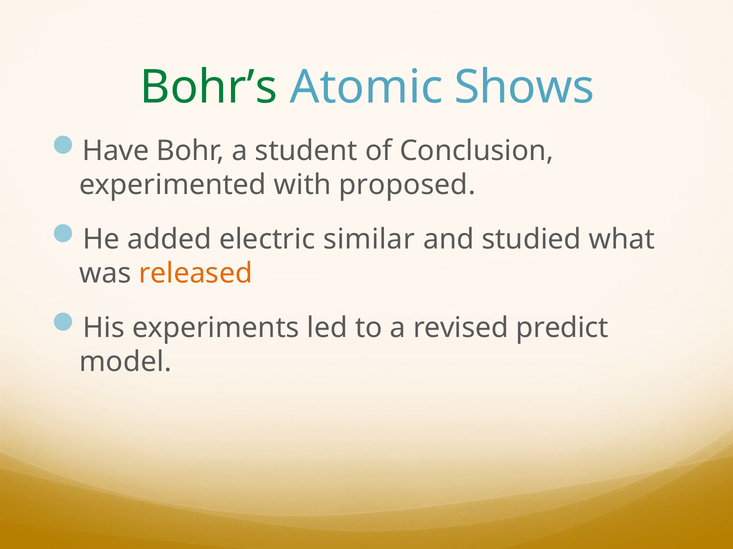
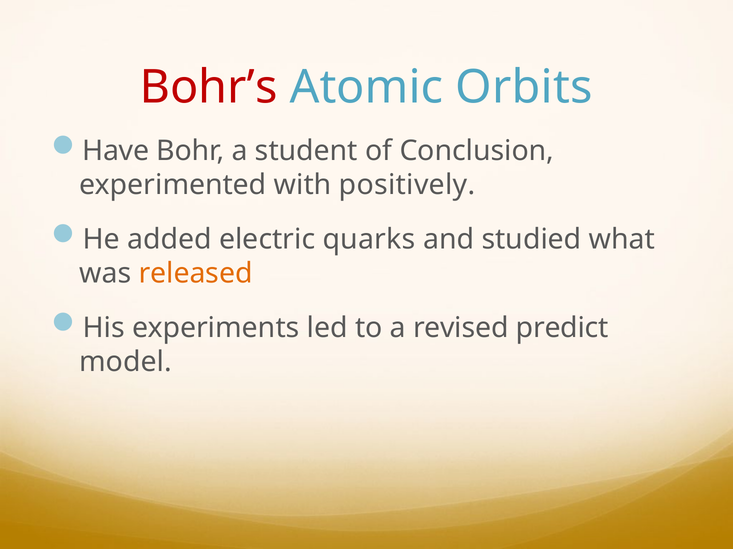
Bohr’s colour: green -> red
Shows: Shows -> Orbits
proposed: proposed -> positively
similar: similar -> quarks
